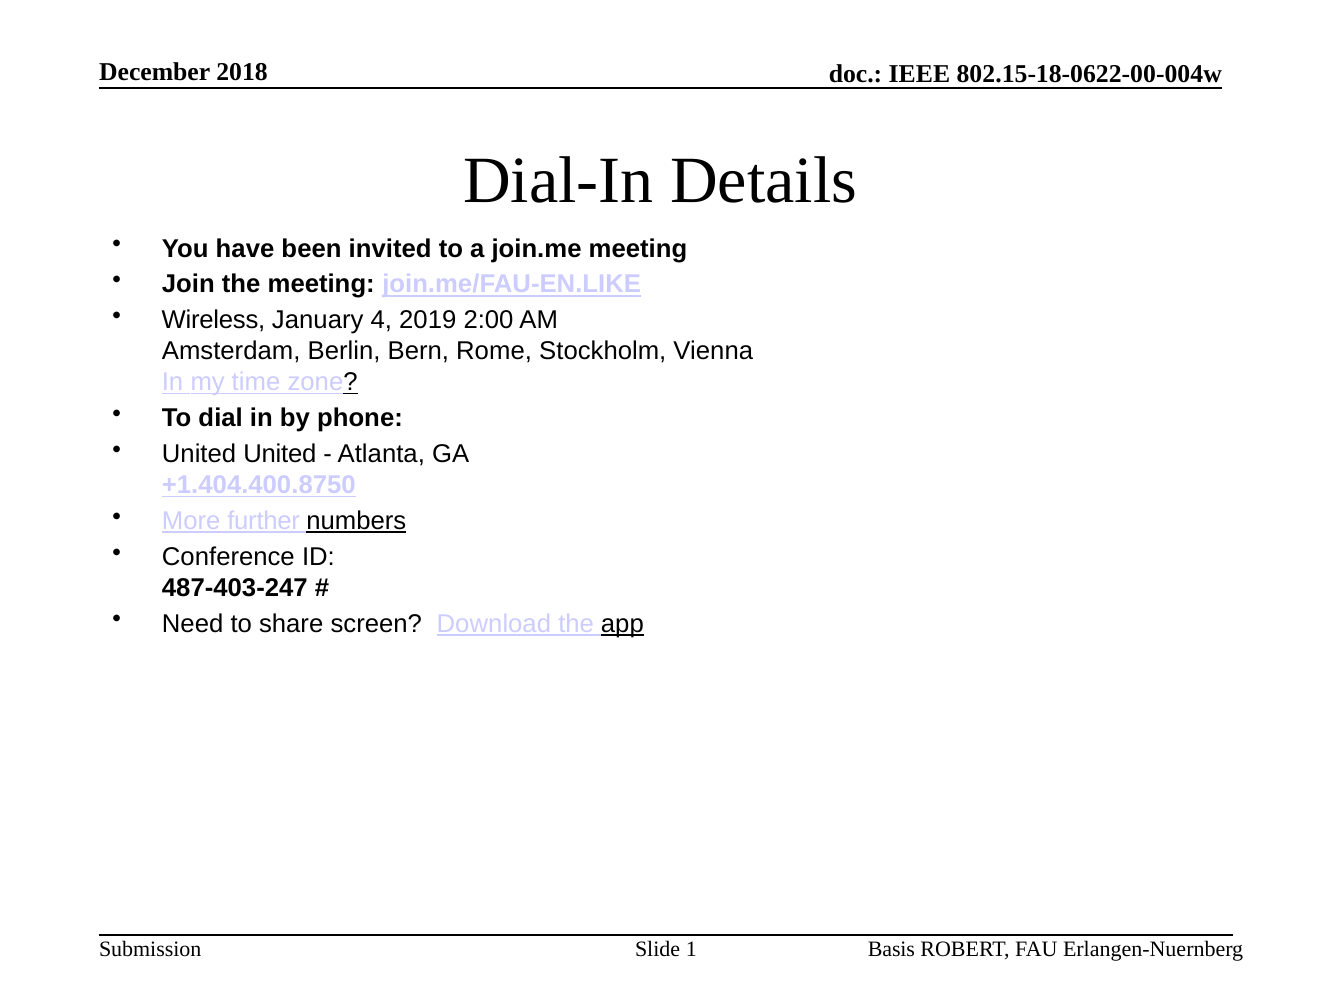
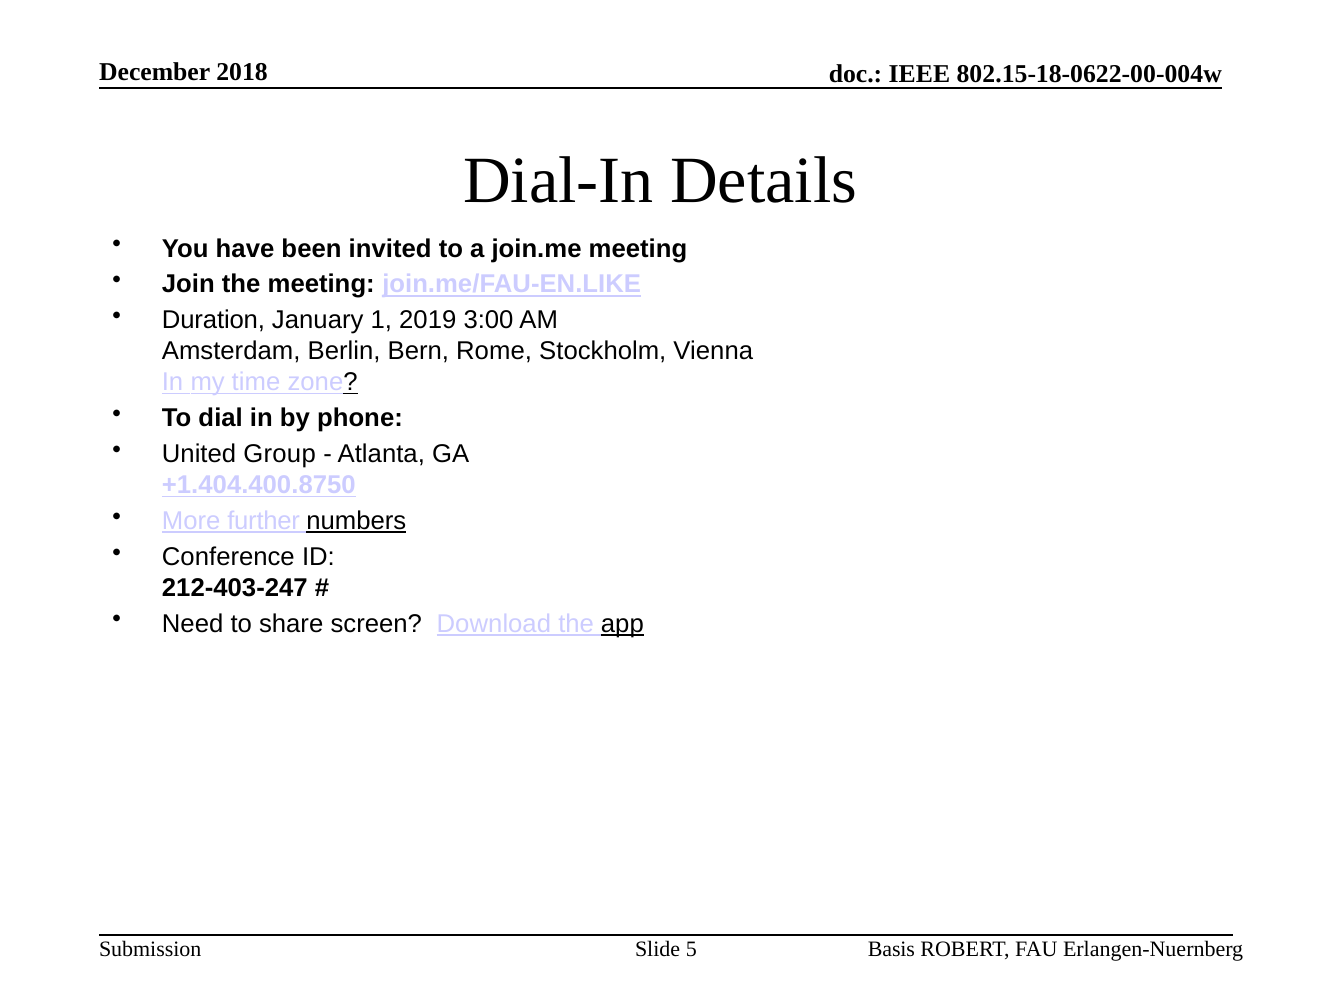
Wireless: Wireless -> Duration
4: 4 -> 1
2:00: 2:00 -> 3:00
United United: United -> Group
487-403-247: 487-403-247 -> 212-403-247
1: 1 -> 5
